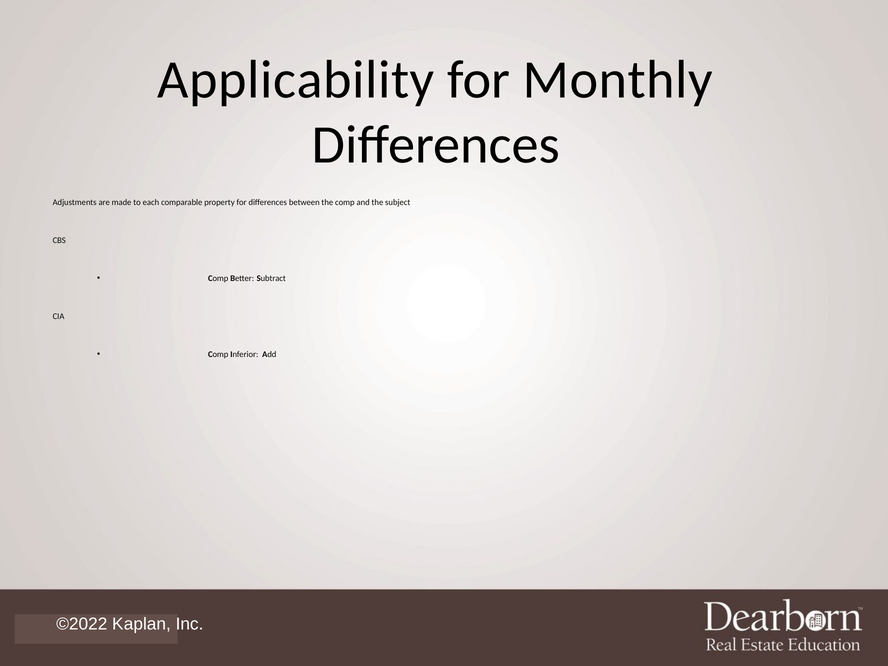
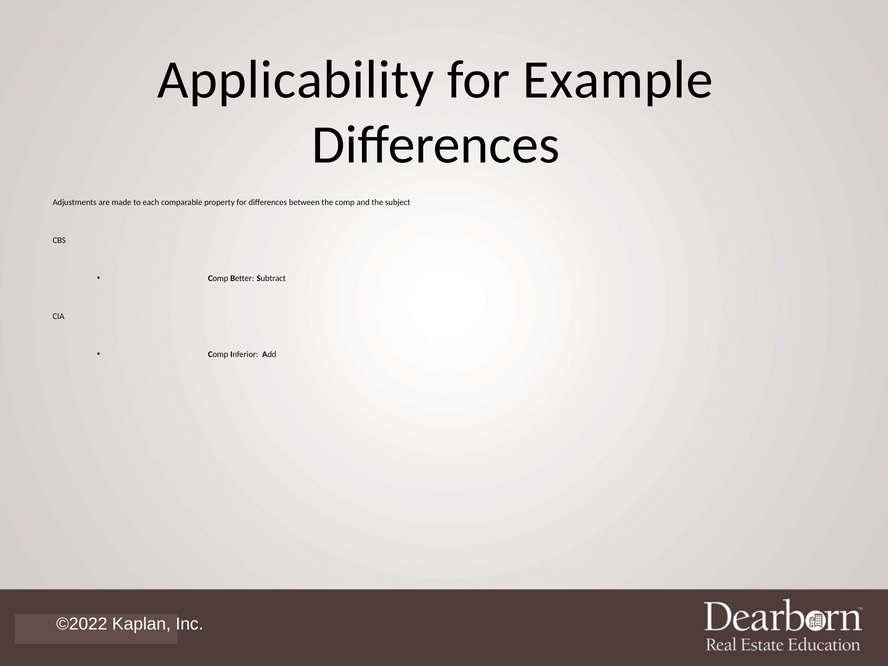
Monthly: Monthly -> Example
